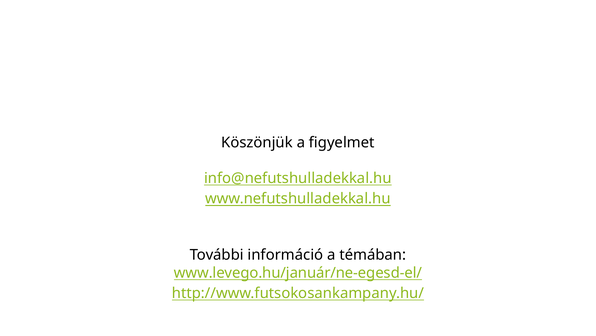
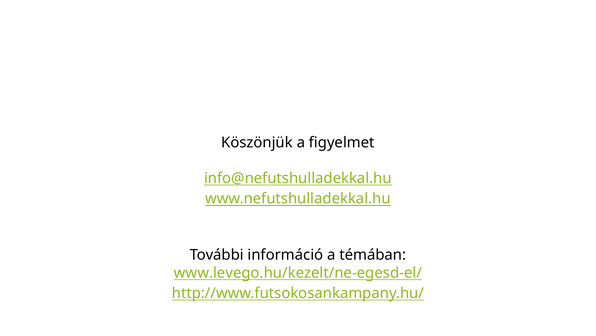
www.levego.hu/január/ne-egesd-el/: www.levego.hu/január/ne-egesd-el/ -> www.levego.hu/kezelt/ne-egesd-el/
